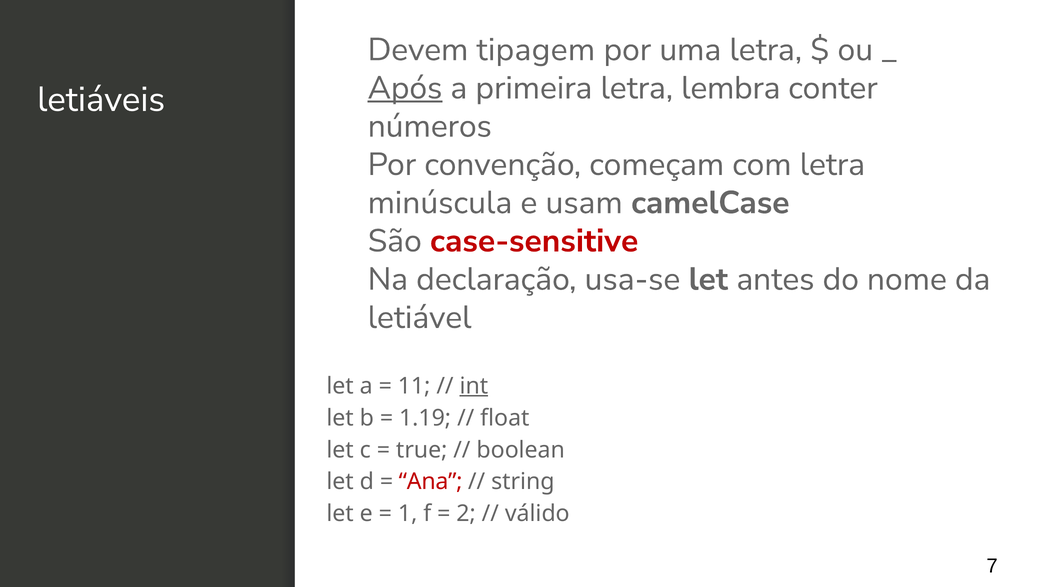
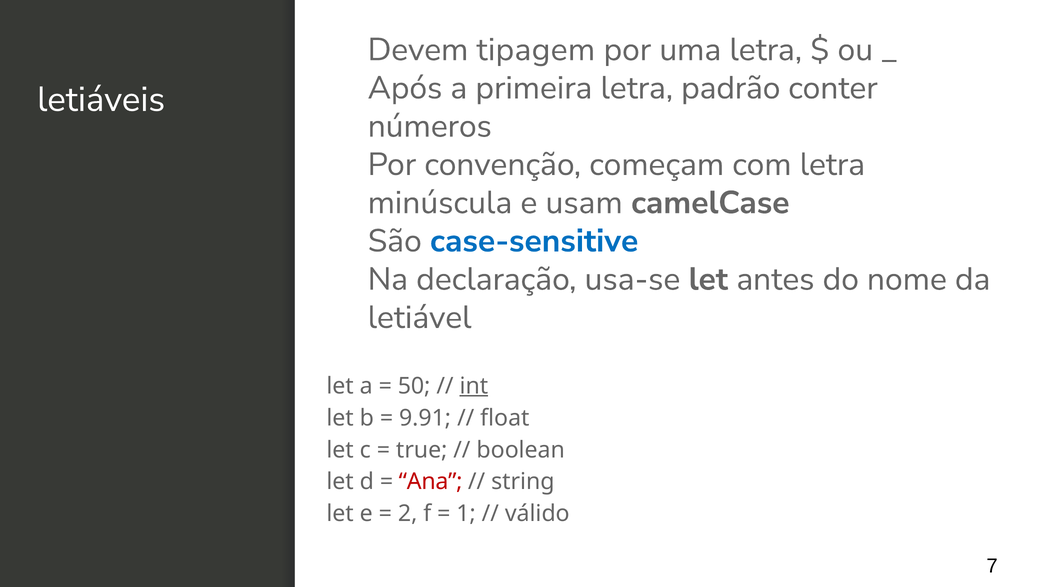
Após underline: present -> none
lembra: lembra -> padrão
case-sensitive colour: red -> blue
11: 11 -> 50
1.19: 1.19 -> 9.91
1: 1 -> 2
2: 2 -> 1
